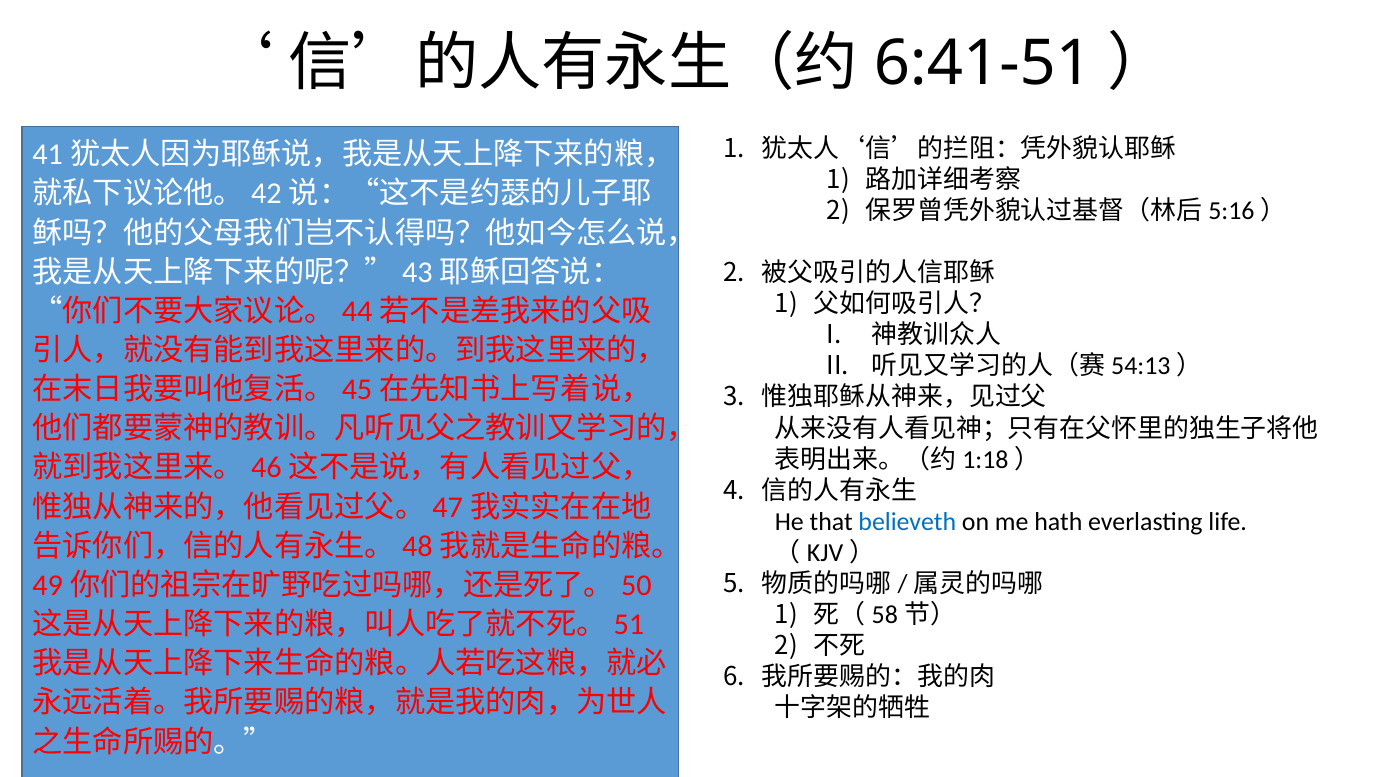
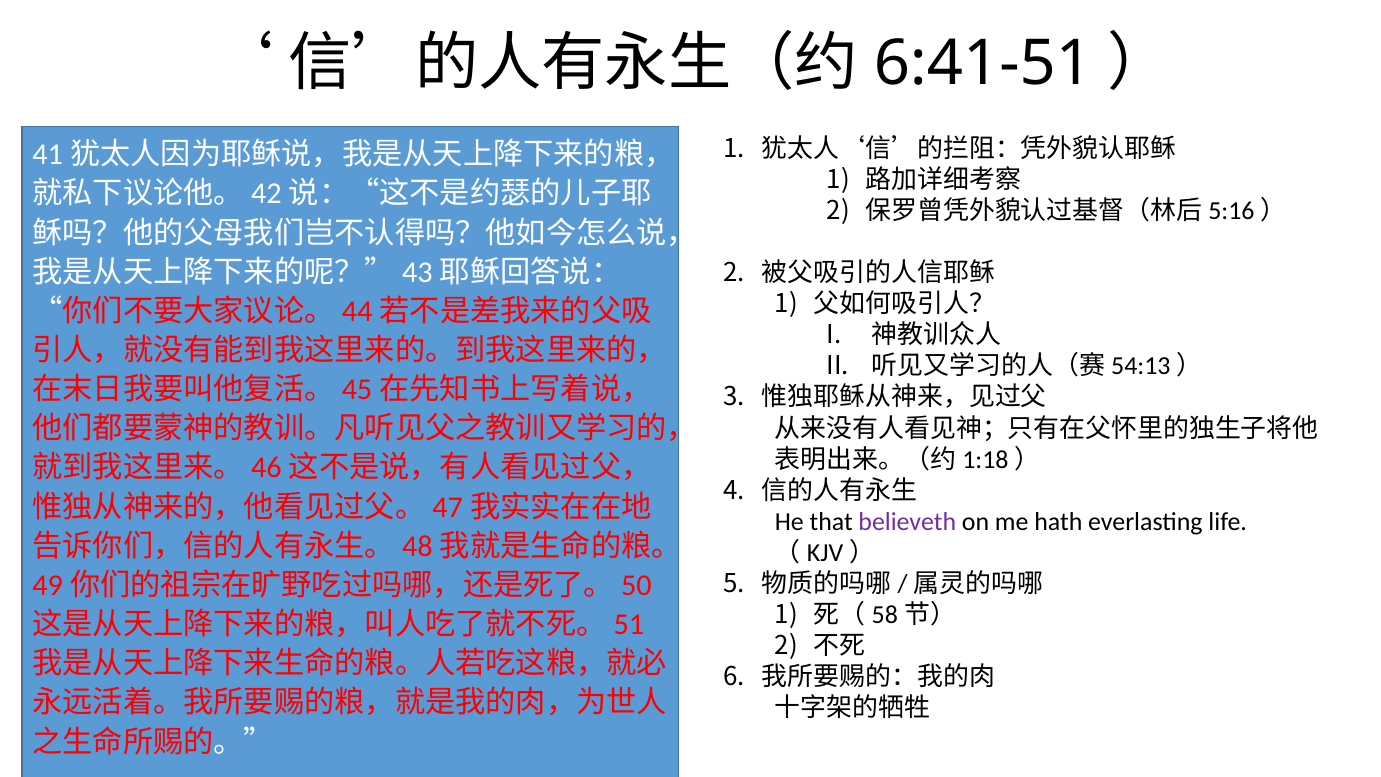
believeth colour: blue -> purple
